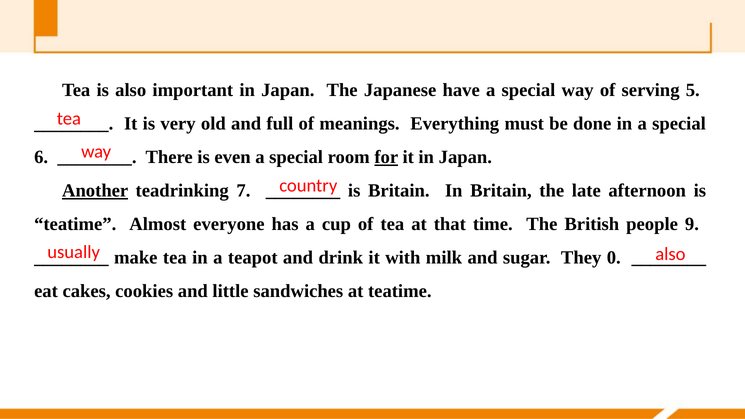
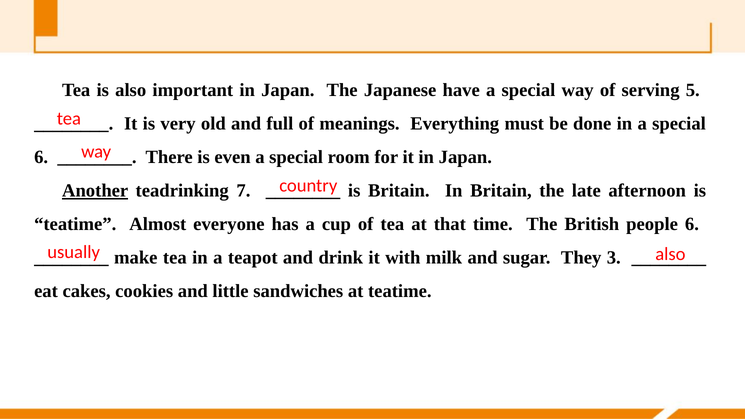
for underline: present -> none
people 9: 9 -> 6
0: 0 -> 3
